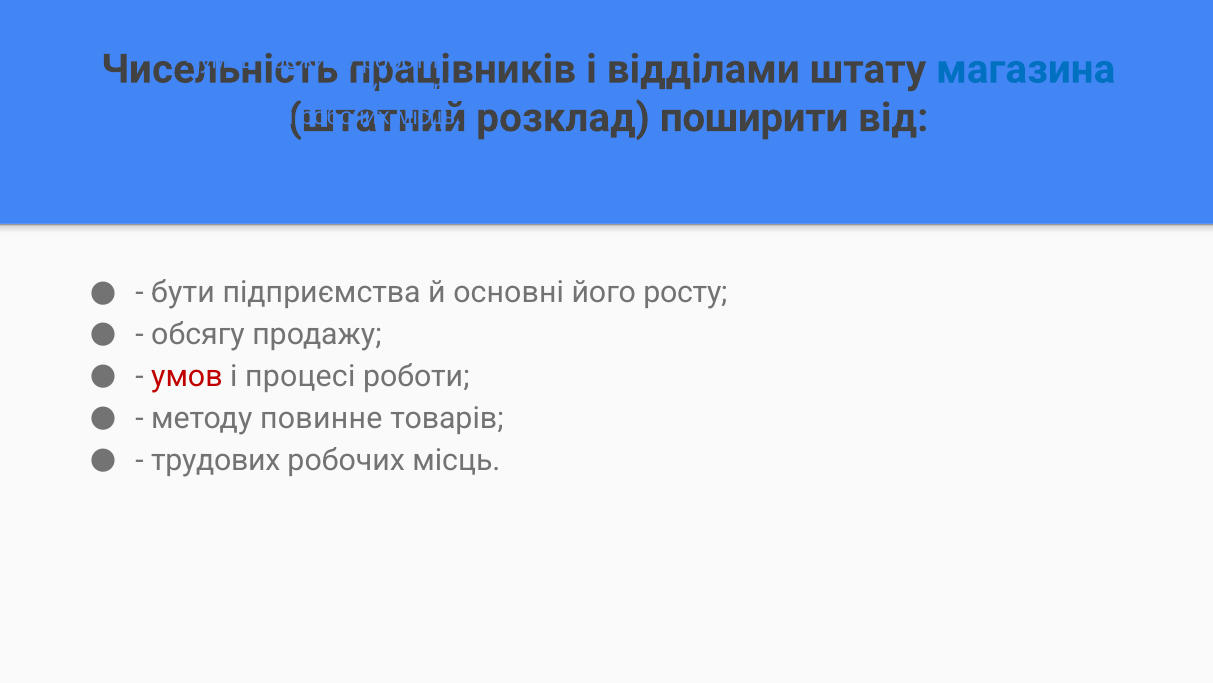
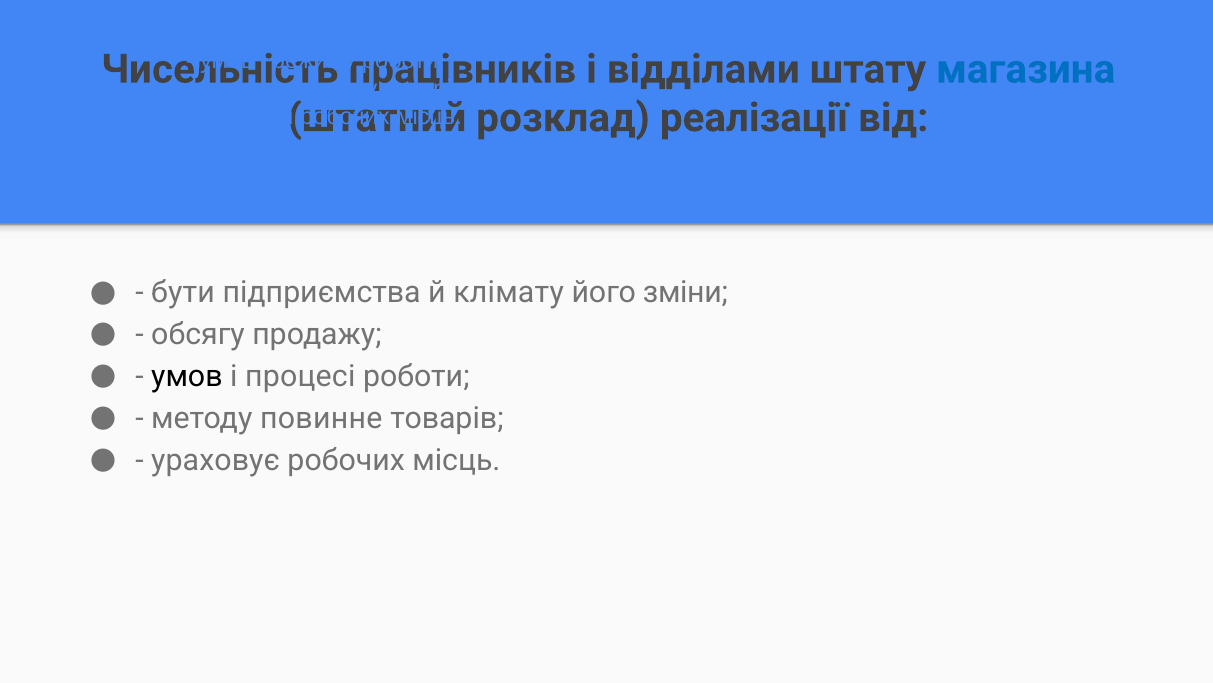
поширити: поширити -> реалізації
основні: основні -> клімату
росту: росту -> зміни
умов at (187, 376) colour: red -> black
трудових: трудових -> ураховує
